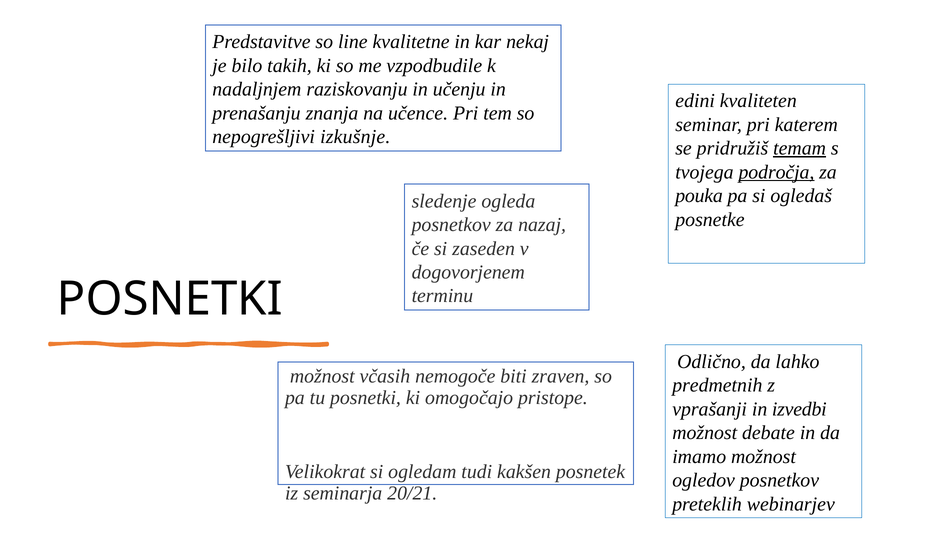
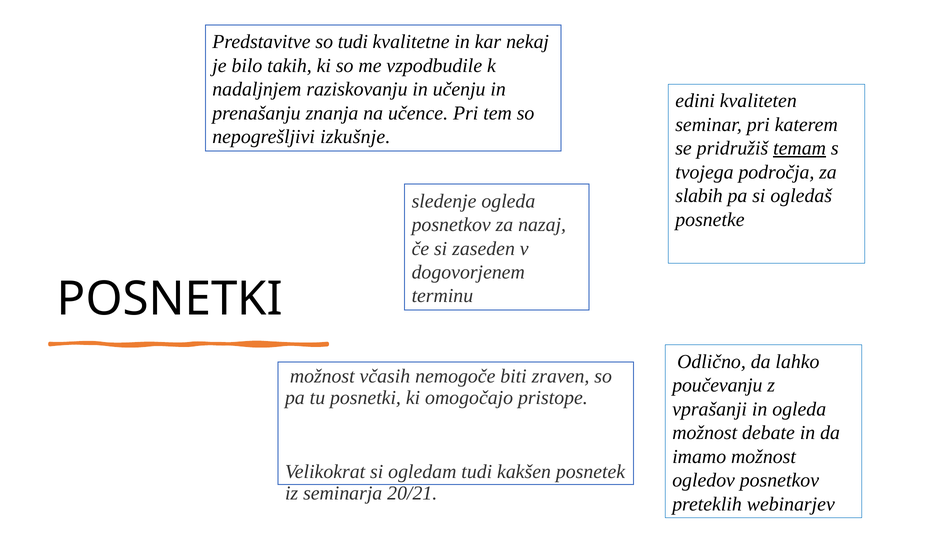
so line: line -> tudi
področja underline: present -> none
pouka: pouka -> slabih
predmetnih: predmetnih -> poučevanju
in izvedbi: izvedbi -> ogleda
